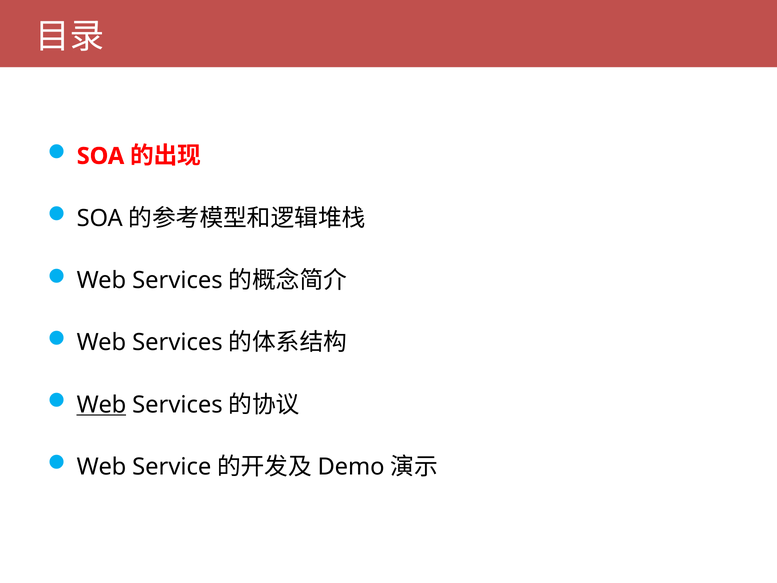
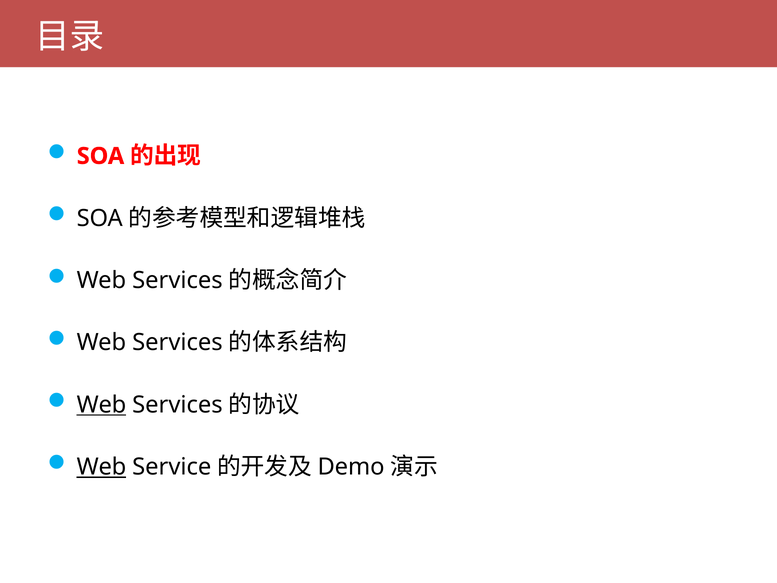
Web at (101, 467) underline: none -> present
